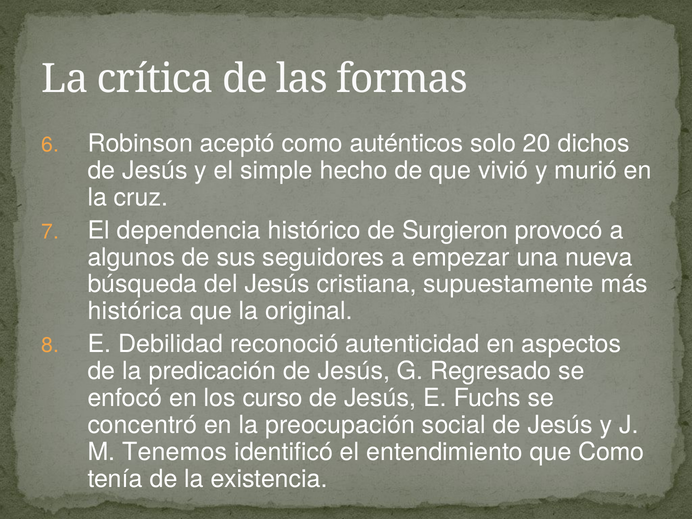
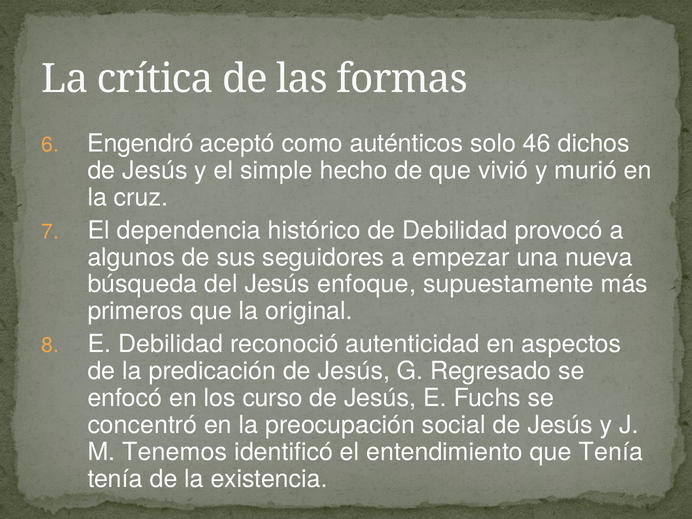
Robinson: Robinson -> Engendró
20: 20 -> 46
de Surgieron: Surgieron -> Debilidad
cristiana: cristiana -> enfoque
histórica: histórica -> primeros
que Como: Como -> Tenía
